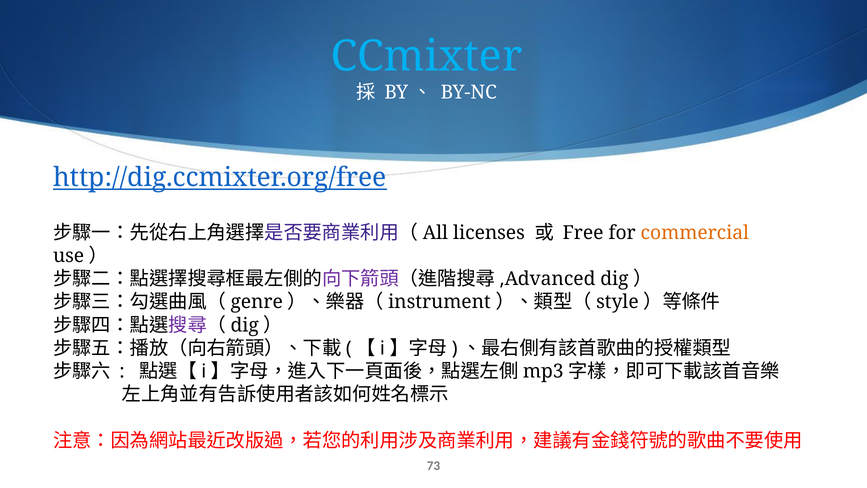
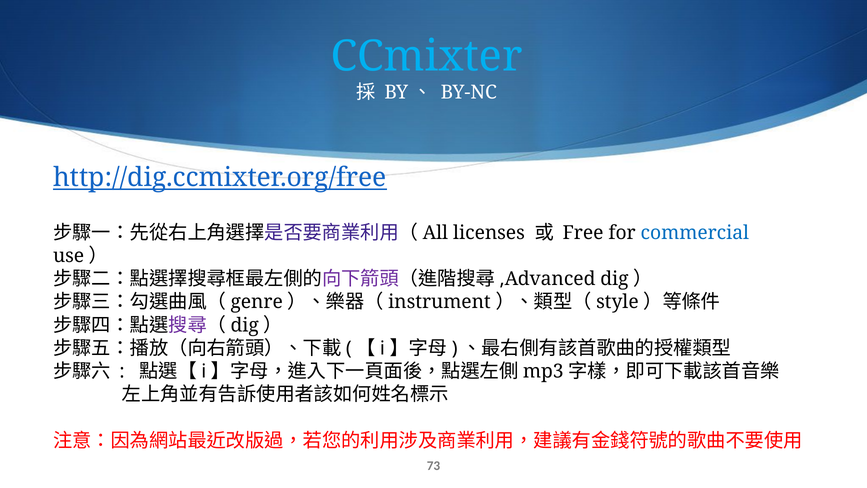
commercial colour: orange -> blue
